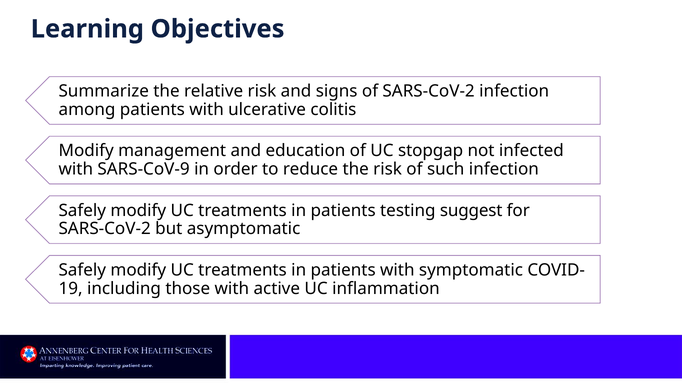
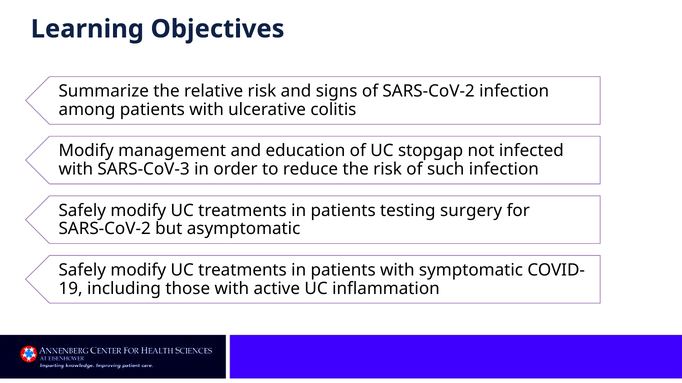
SARS-CoV-9: SARS-CoV-9 -> SARS-CoV-3
suggest: suggest -> surgery
